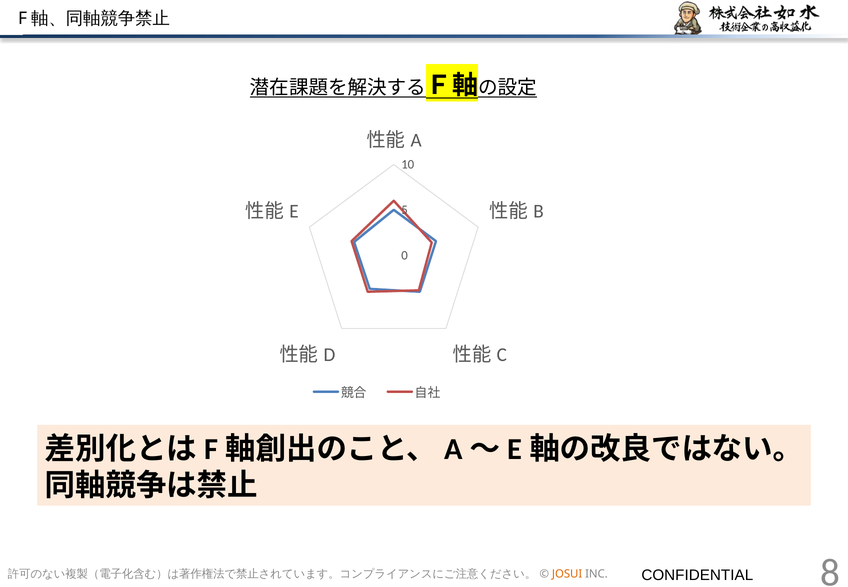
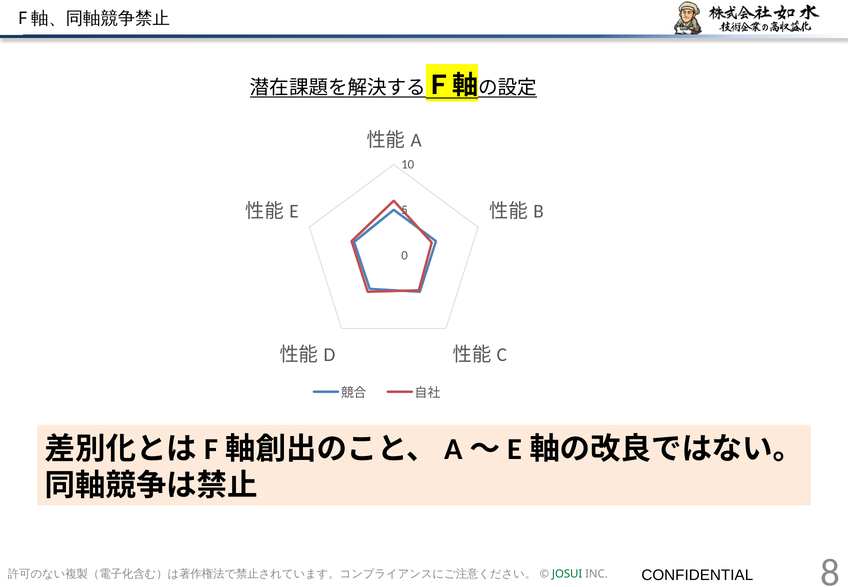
JOSUI colour: orange -> green
